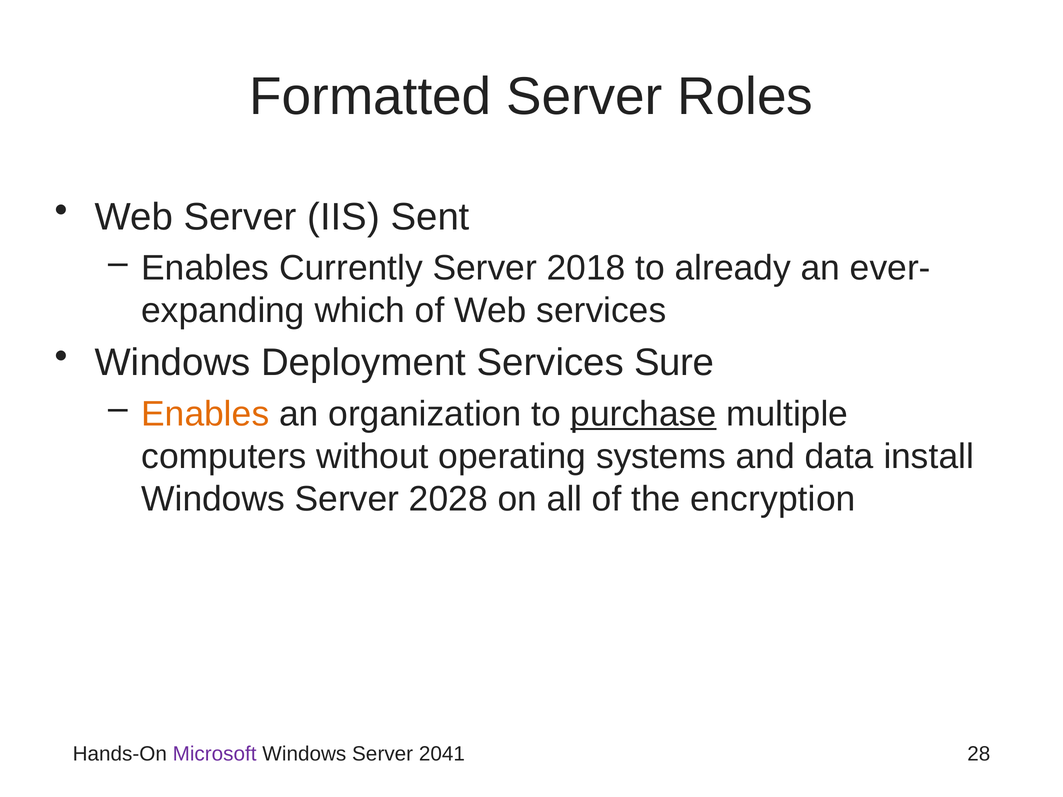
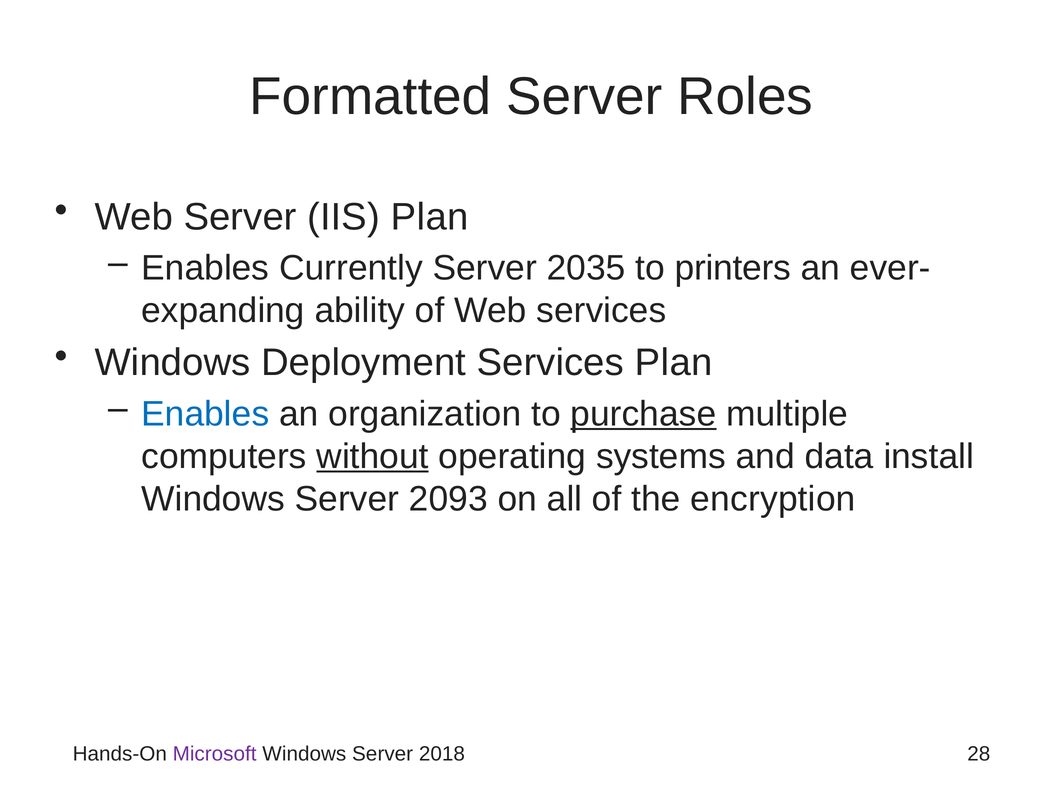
IIS Sent: Sent -> Plan
2018: 2018 -> 2035
already: already -> printers
which: which -> ability
Services Sure: Sure -> Plan
Enables at (205, 414) colour: orange -> blue
without underline: none -> present
2028: 2028 -> 2093
2041: 2041 -> 2018
